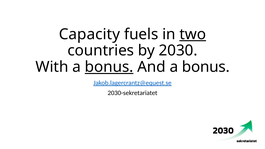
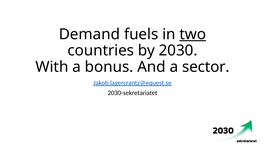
Capacity: Capacity -> Demand
bonus at (109, 67) underline: present -> none
And a bonus: bonus -> sector
